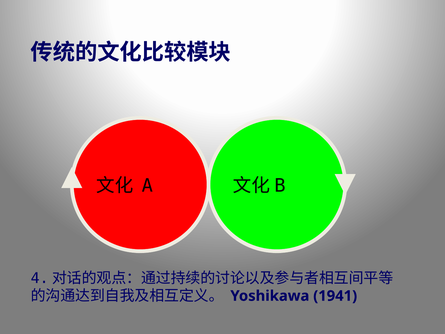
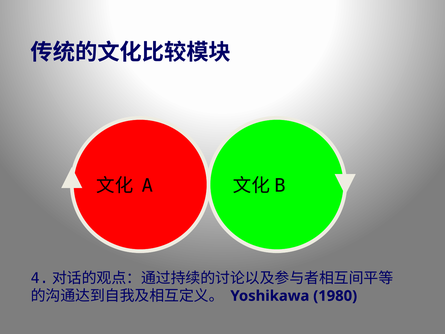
1941: 1941 -> 1980
